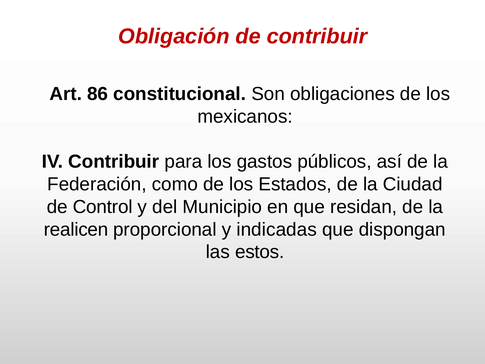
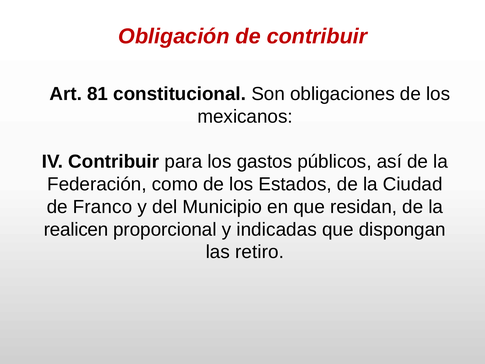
86: 86 -> 81
Control: Control -> Franco
estos: estos -> retiro
